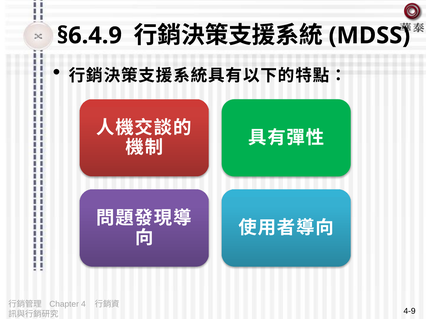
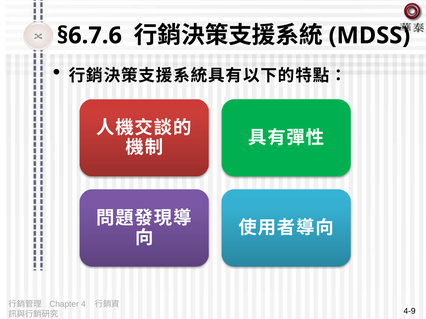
§6.4.9: §6.4.9 -> §6.7.6
